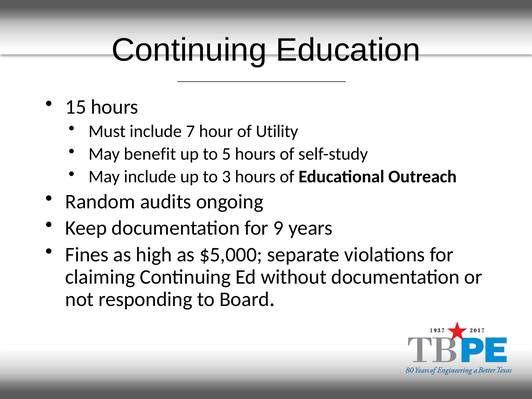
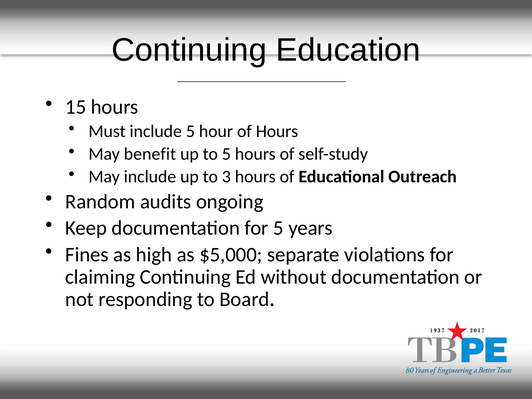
include 7: 7 -> 5
of Utility: Utility -> Hours
for 9: 9 -> 5
